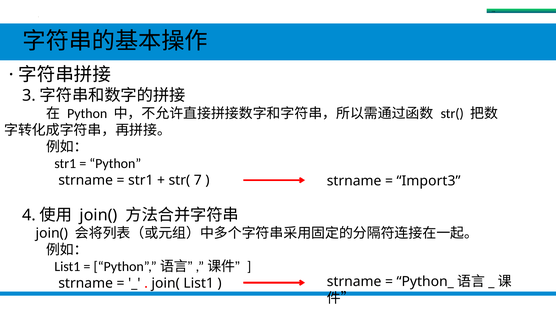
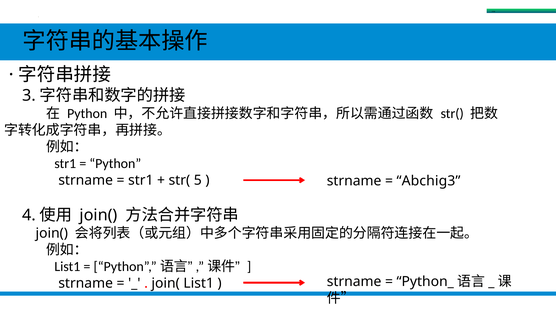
7: 7 -> 5
Import3: Import3 -> Abchig3
